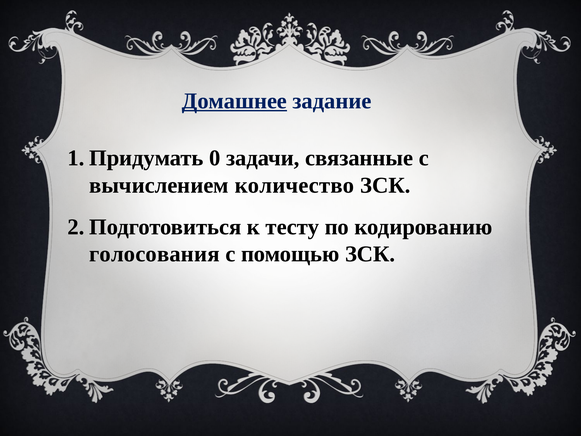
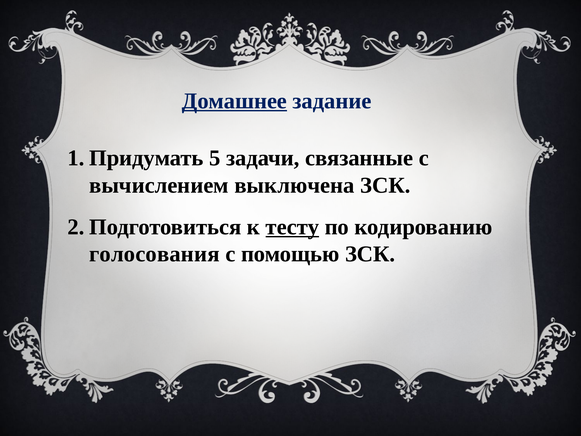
0: 0 -> 5
количество: количество -> выключена
тесту underline: none -> present
